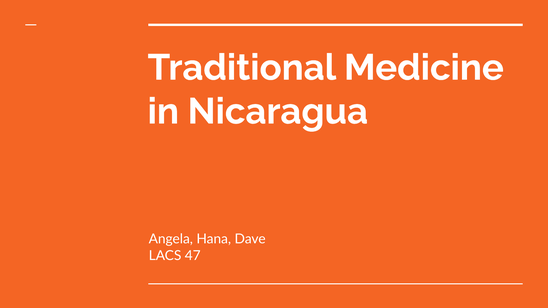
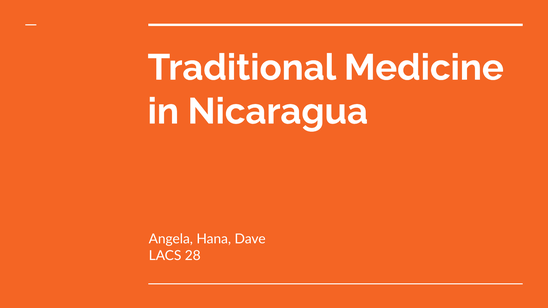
47: 47 -> 28
